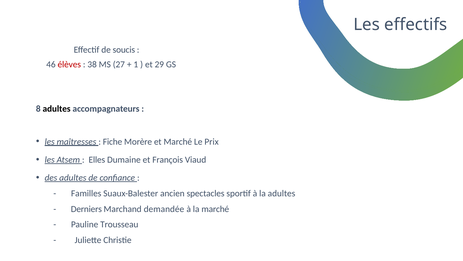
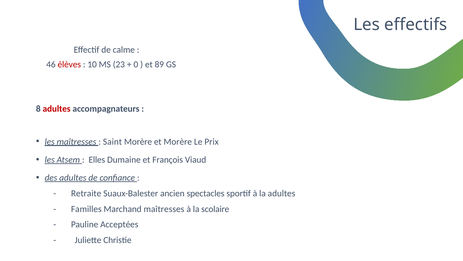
soucis: soucis -> calme
38: 38 -> 10
27: 27 -> 23
1: 1 -> 0
29: 29 -> 89
adultes at (57, 108) colour: black -> red
Fiche: Fiche -> Saint
et Marché: Marché -> Morère
Familles: Familles -> Retraite
Derniers: Derniers -> Familles
Marchand demandée: demandée -> maîtresses
la marché: marché -> scolaire
Trousseau: Trousseau -> Acceptées
